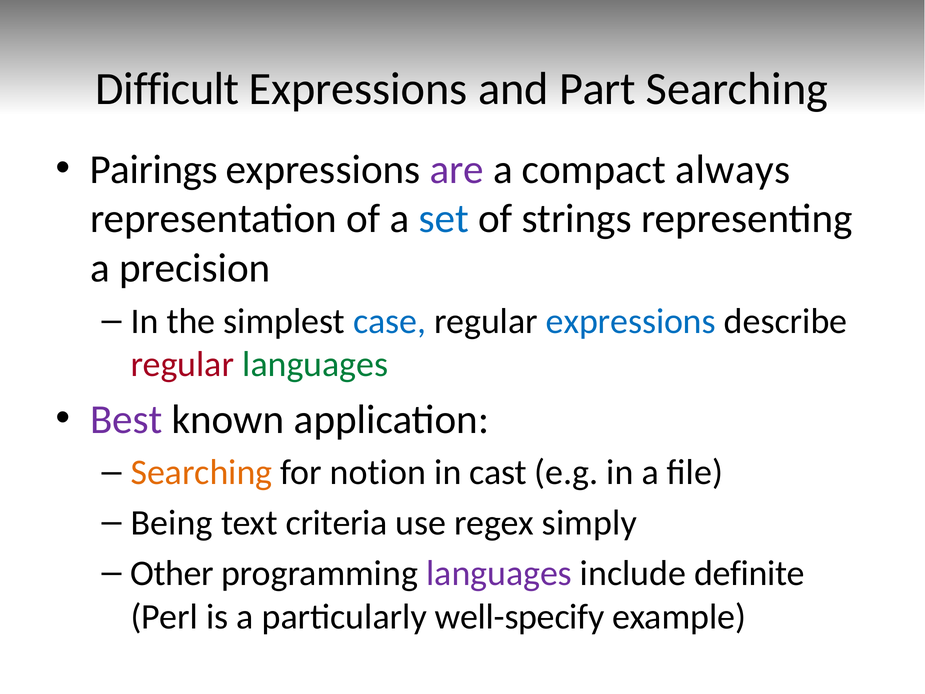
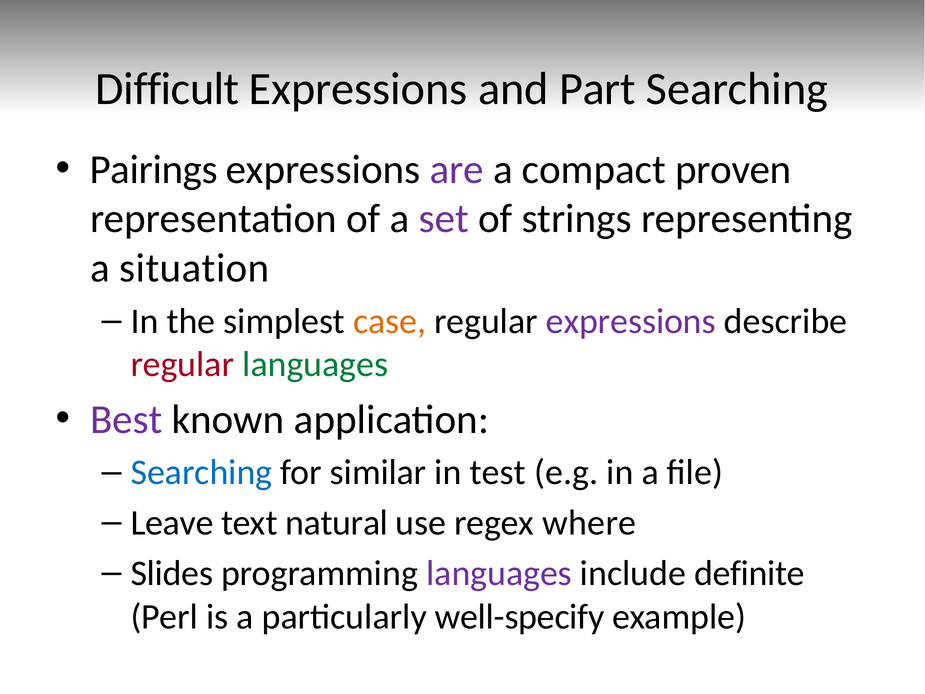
always: always -> proven
set colour: blue -> purple
precision: precision -> situation
case colour: blue -> orange
expressions at (631, 321) colour: blue -> purple
Searching at (201, 472) colour: orange -> blue
notion: notion -> similar
cast: cast -> test
Being: Being -> Leave
criteria: criteria -> natural
simply: simply -> where
Other: Other -> Slides
